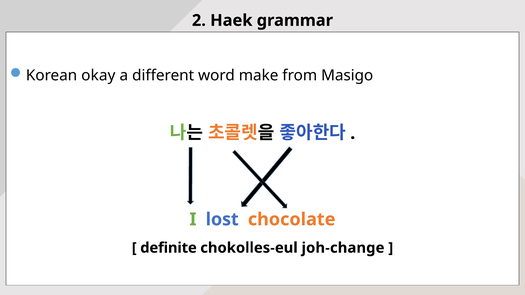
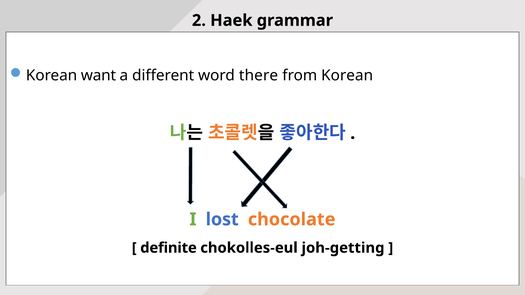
okay: okay -> want
make: make -> there
from Masigo: Masigo -> Korean
joh-change: joh-change -> joh-getting
